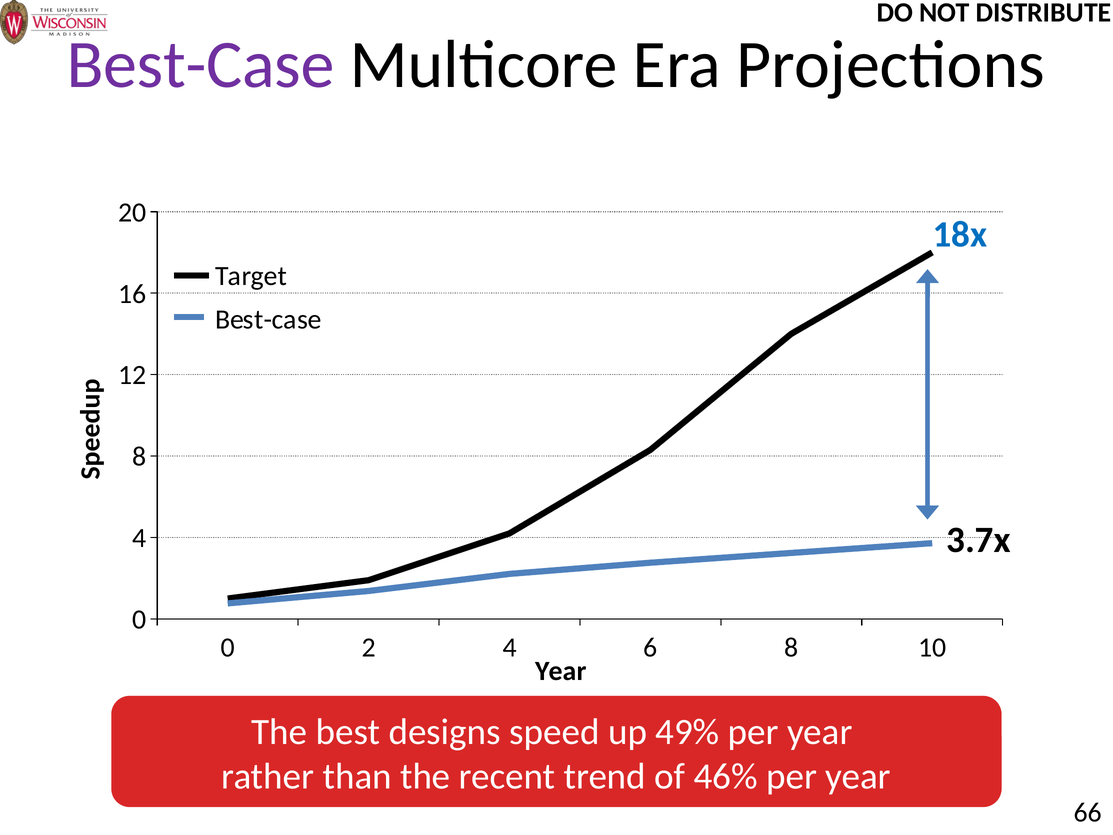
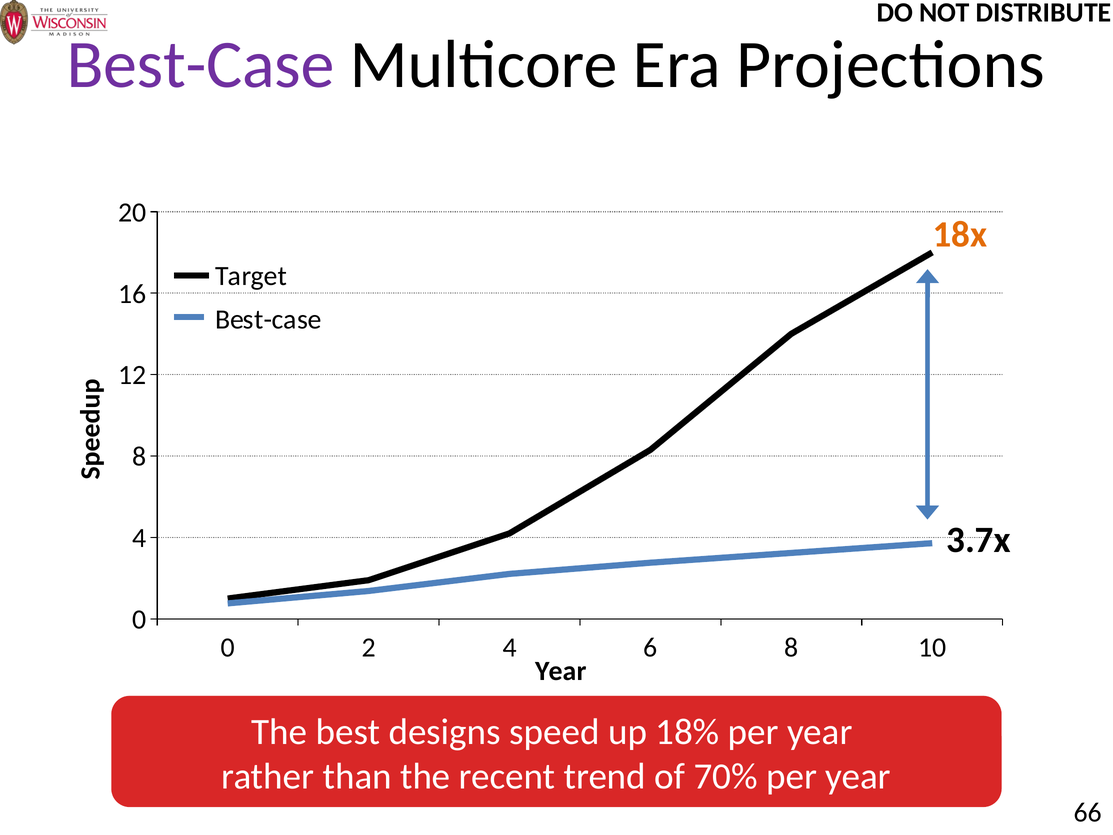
18x colour: blue -> orange
49%: 49% -> 18%
46%: 46% -> 70%
